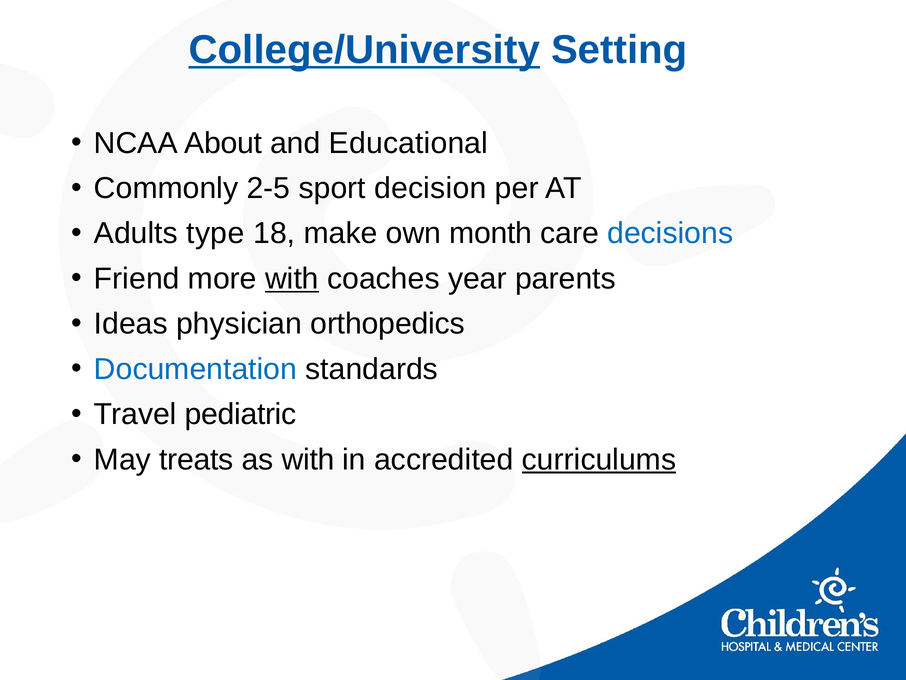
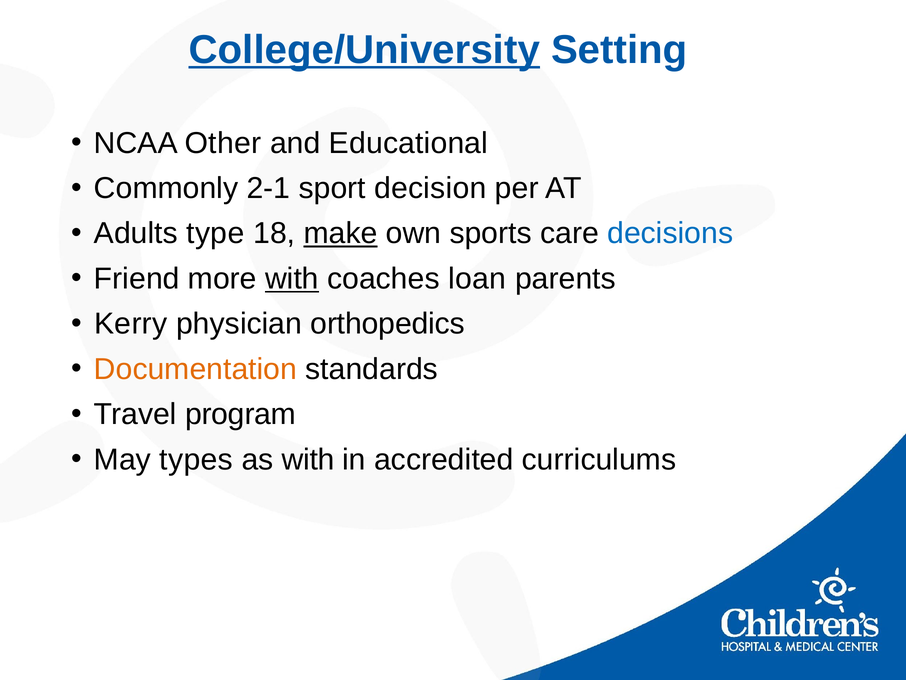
About: About -> Other
2-5: 2-5 -> 2-1
make underline: none -> present
month: month -> sports
year: year -> loan
Ideas: Ideas -> Kerry
Documentation colour: blue -> orange
pediatric: pediatric -> program
treats: treats -> types
curriculums underline: present -> none
